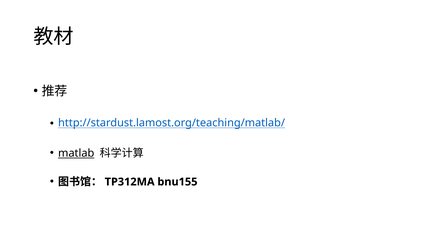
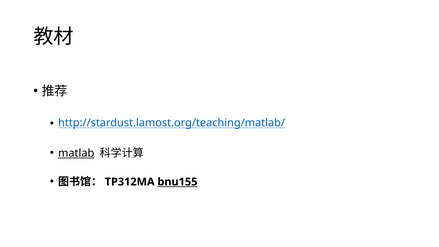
bnu155 underline: none -> present
